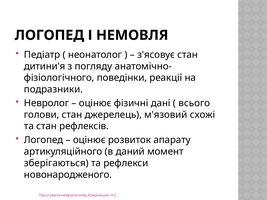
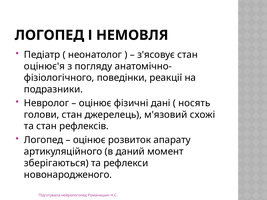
дитини'я: дитини'я -> оцінює'я
всього: всього -> носять
